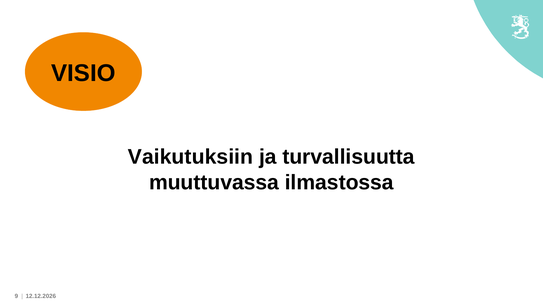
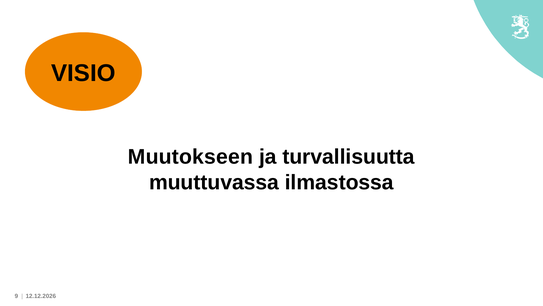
Vaikutuksiin: Vaikutuksiin -> Muutokseen
